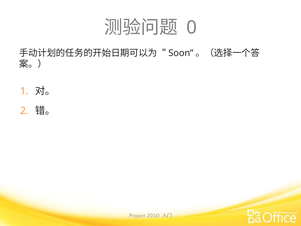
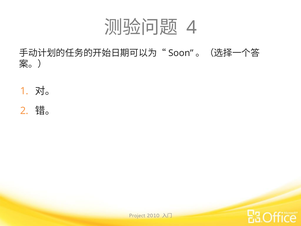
0: 0 -> 4
